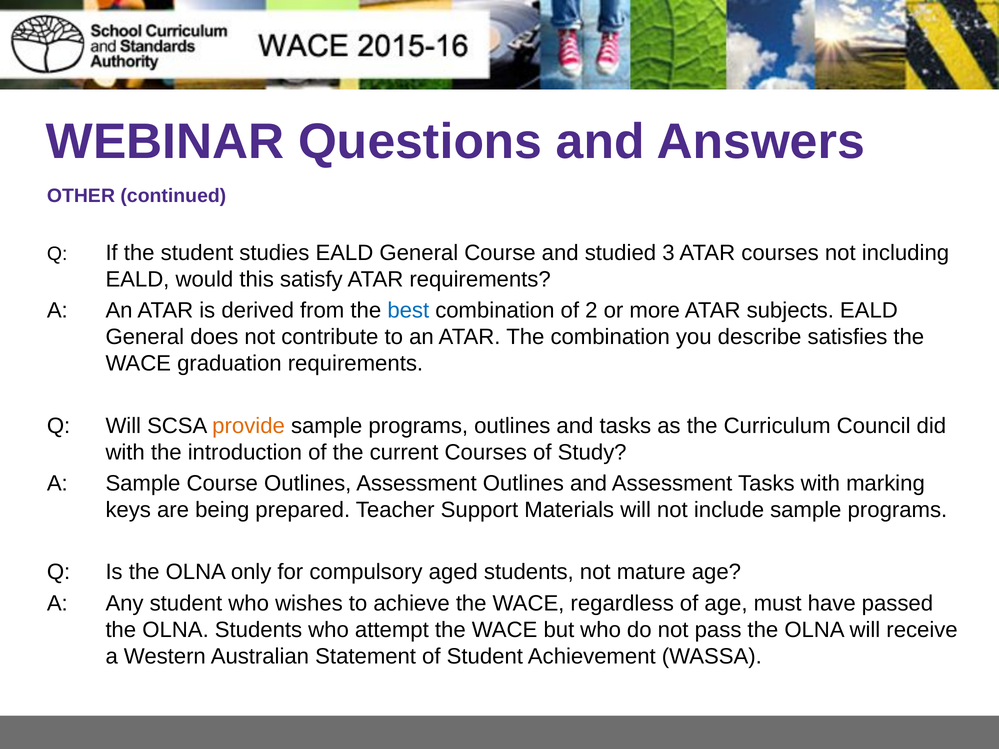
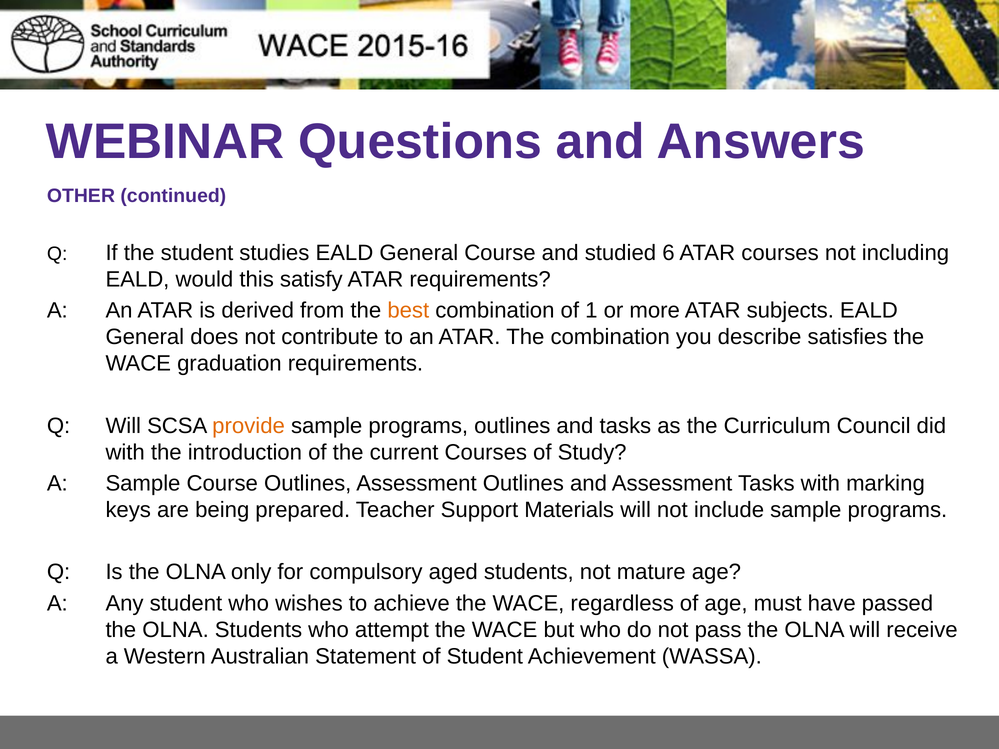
3: 3 -> 6
best colour: blue -> orange
2: 2 -> 1
